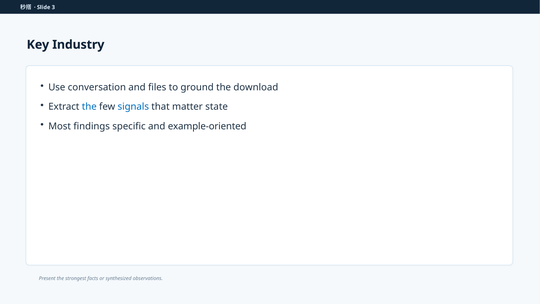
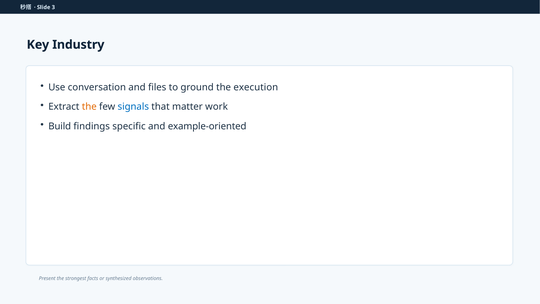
download: download -> execution
the at (89, 107) colour: blue -> orange
state: state -> work
Most: Most -> Build
